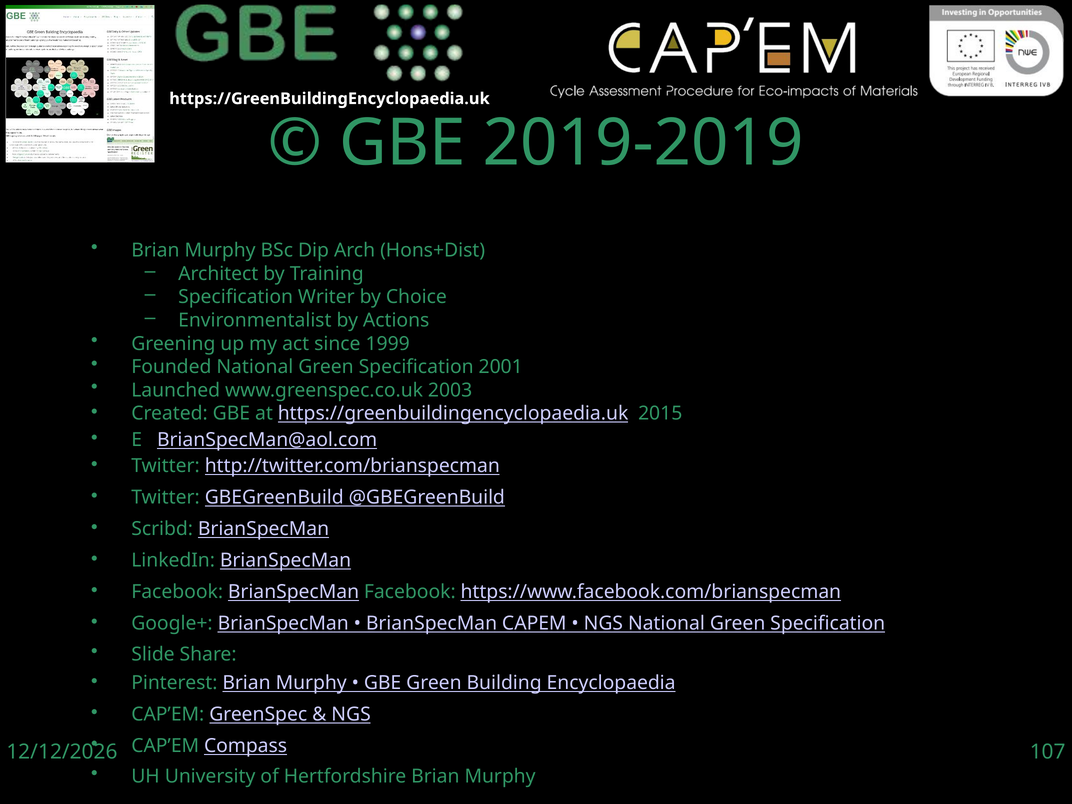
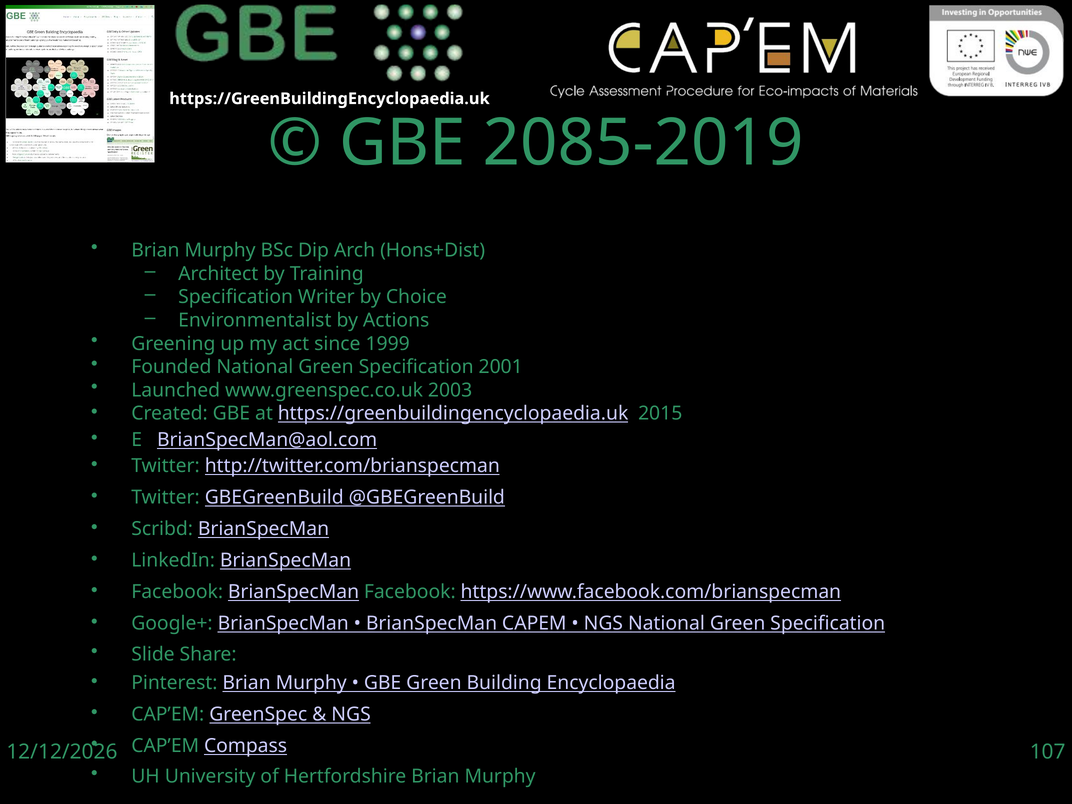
2019-2019: 2019-2019 -> 2085-2019
